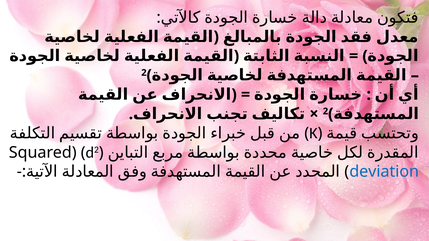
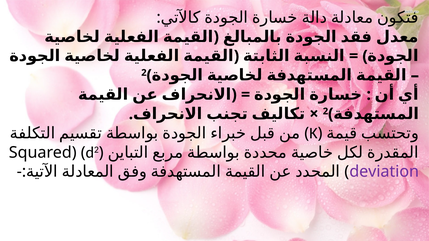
deviation colour: blue -> purple
